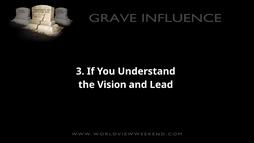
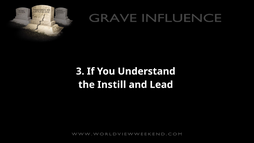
Vision: Vision -> Instill
